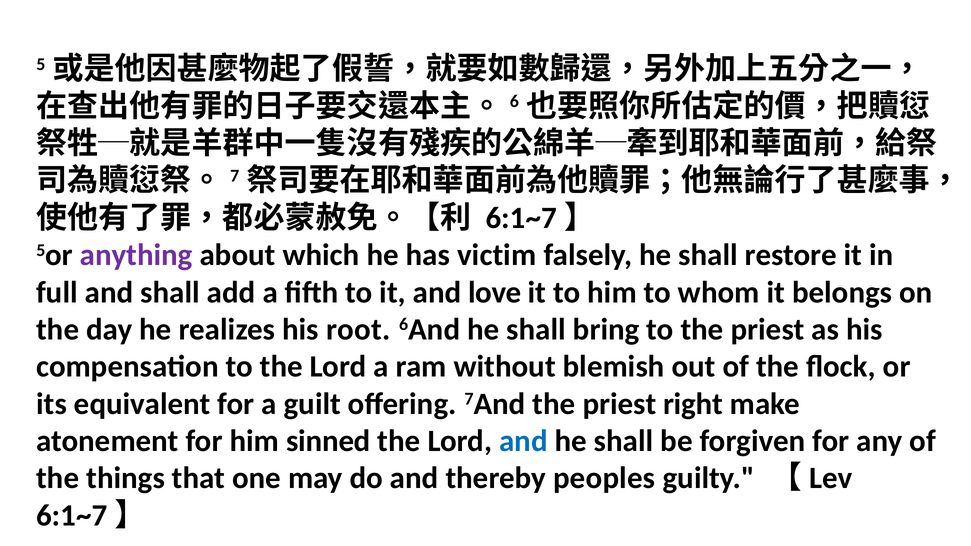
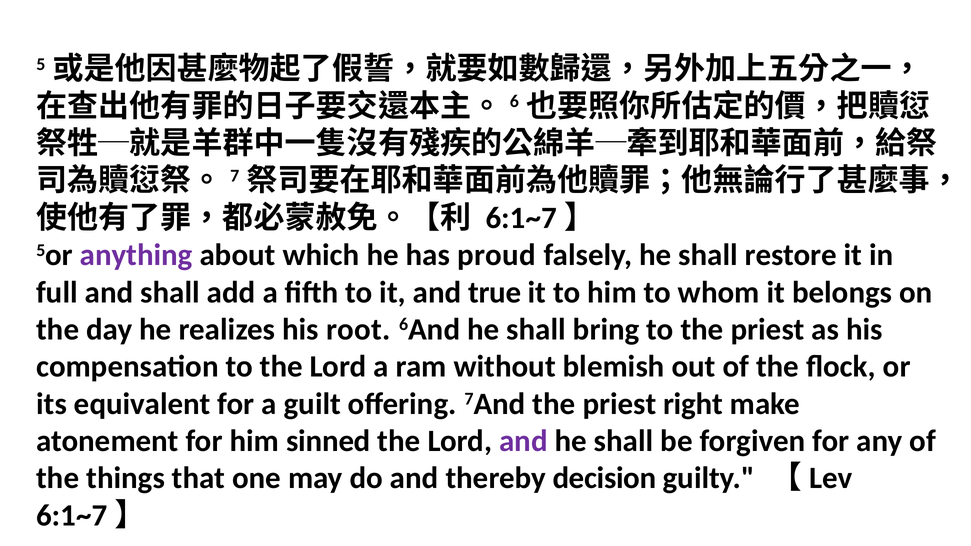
victim: victim -> proud
love: love -> true
and at (523, 441) colour: blue -> purple
peoples: peoples -> decision
